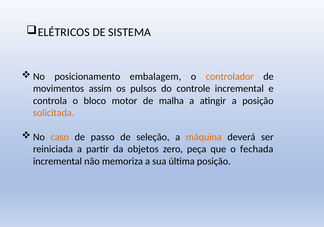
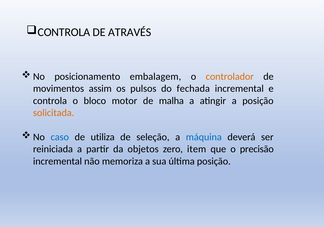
ELÉTRICOS at (64, 32): ELÉTRICOS -> CONTROLA
SISTEMA: SISTEMA -> ATRAVÉS
controle: controle -> fechada
caso colour: orange -> blue
passo: passo -> utiliza
máquina colour: orange -> blue
peça: peça -> item
fechada: fechada -> precisão
